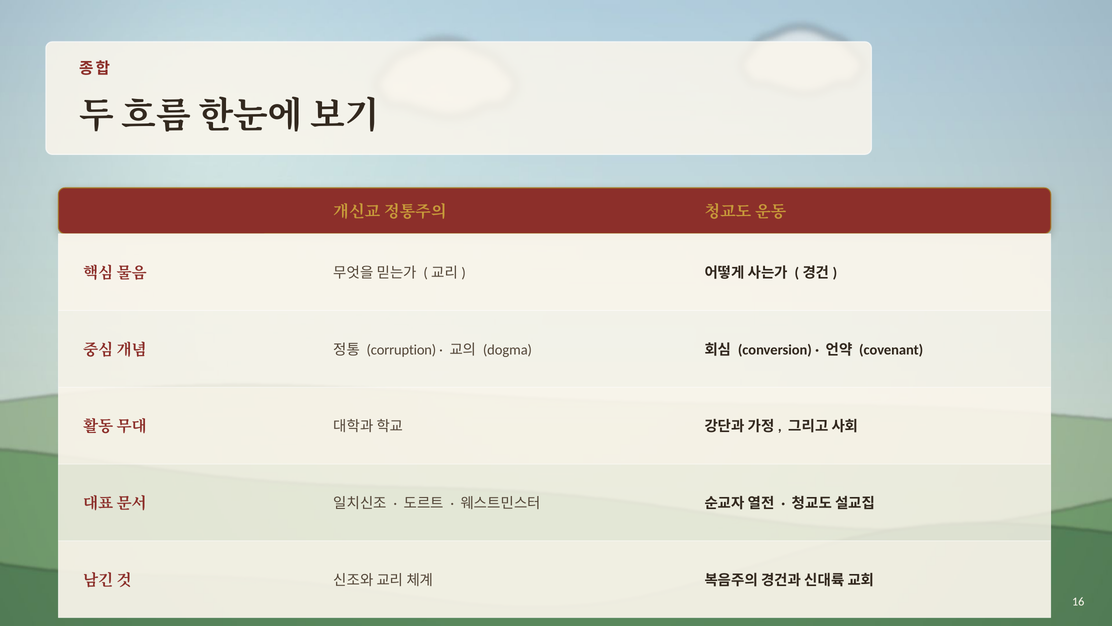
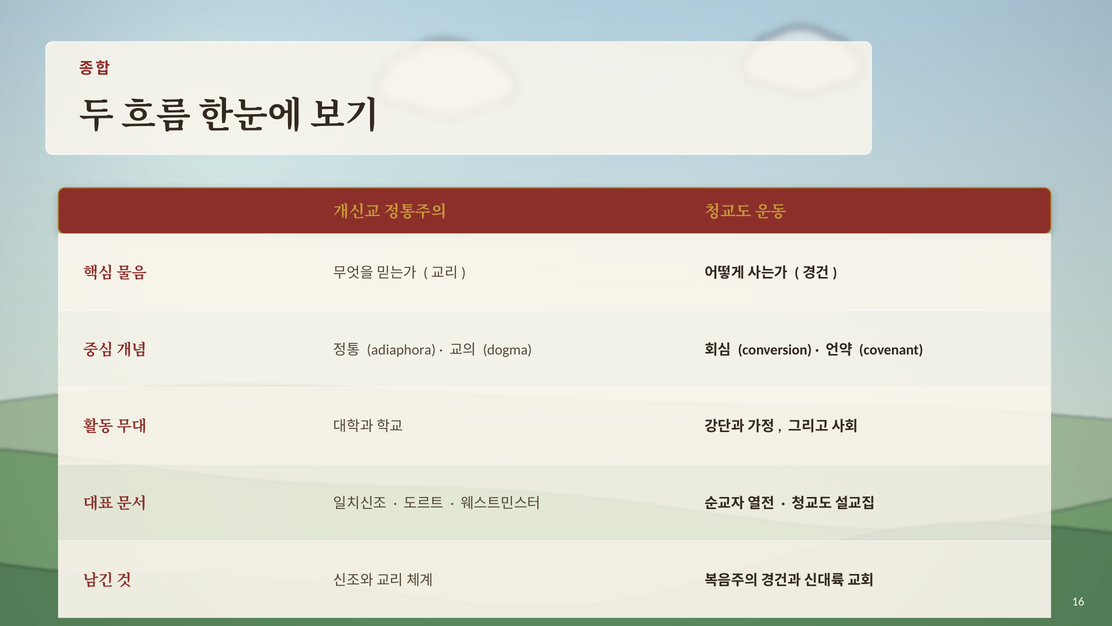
corruption: corruption -> adiaphora
